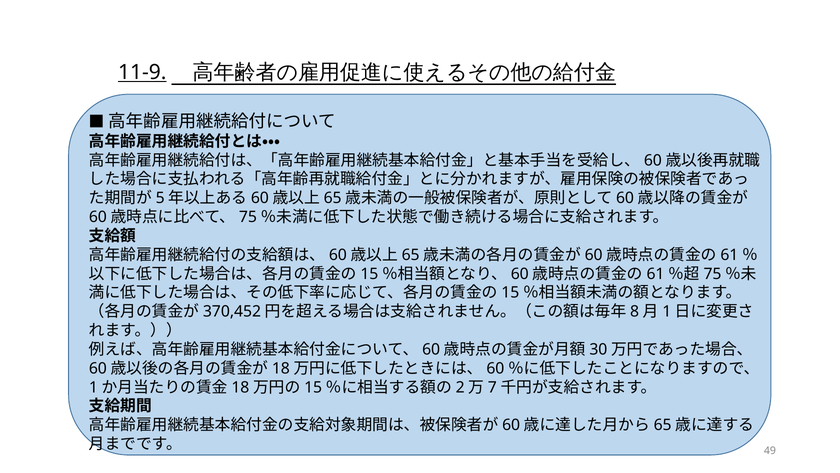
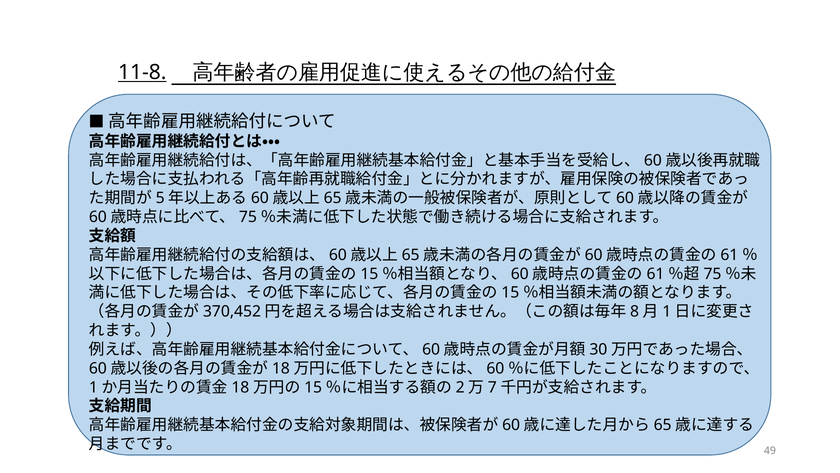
11-9: 11-9 -> 11-8
